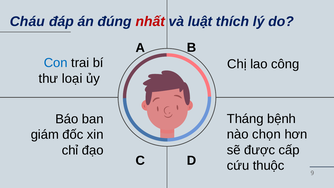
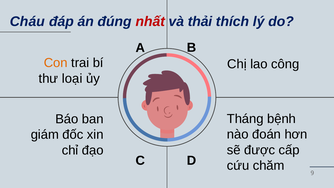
luật: luật -> thải
Con colour: blue -> orange
chọn: chọn -> đoán
thuộc: thuộc -> chăm
